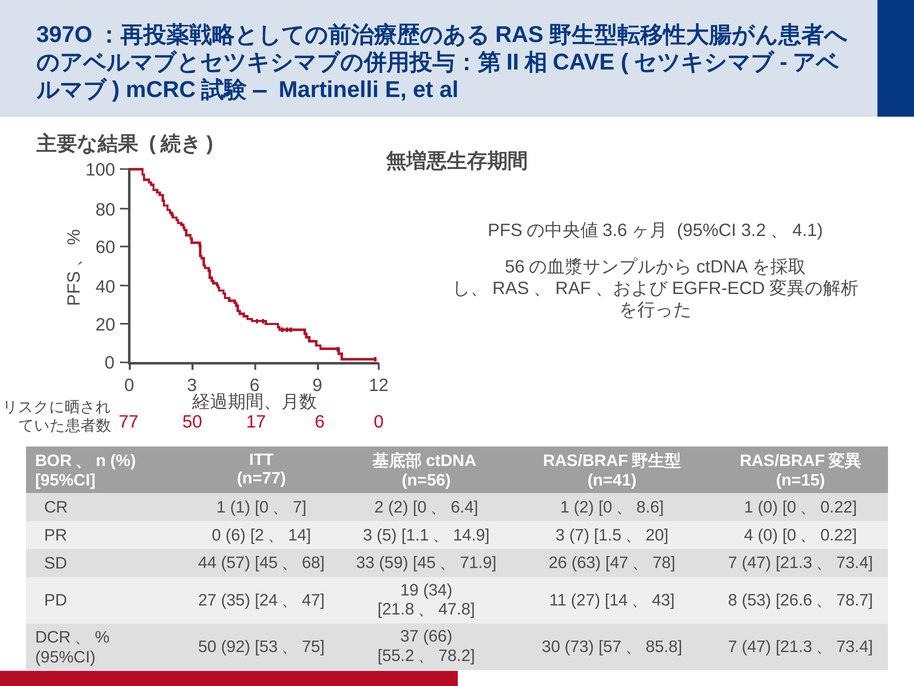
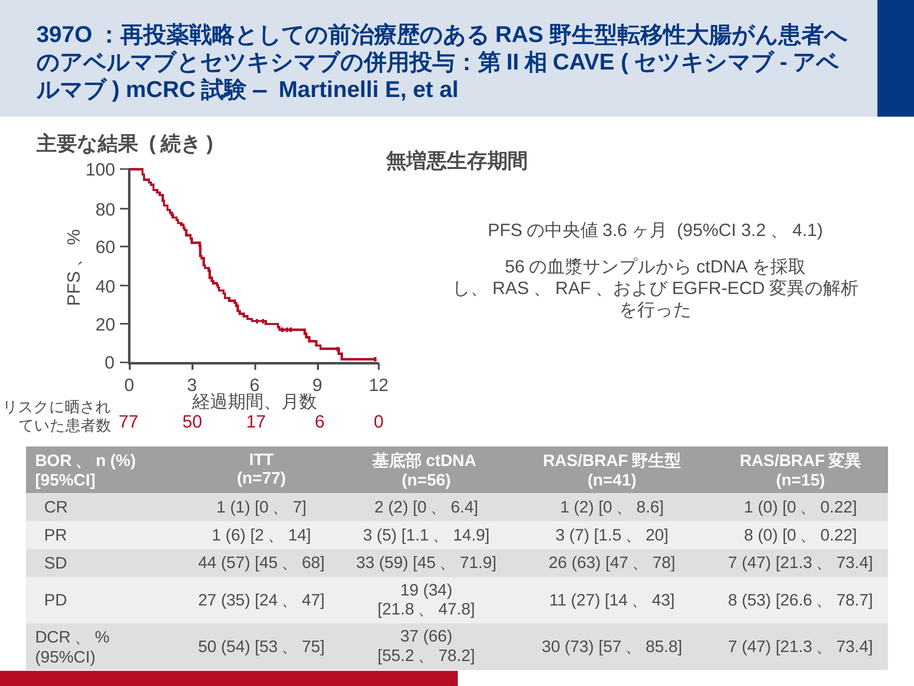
PR 0: 0 -> 1
1.5、20 4: 4 -> 8
92: 92 -> 54
